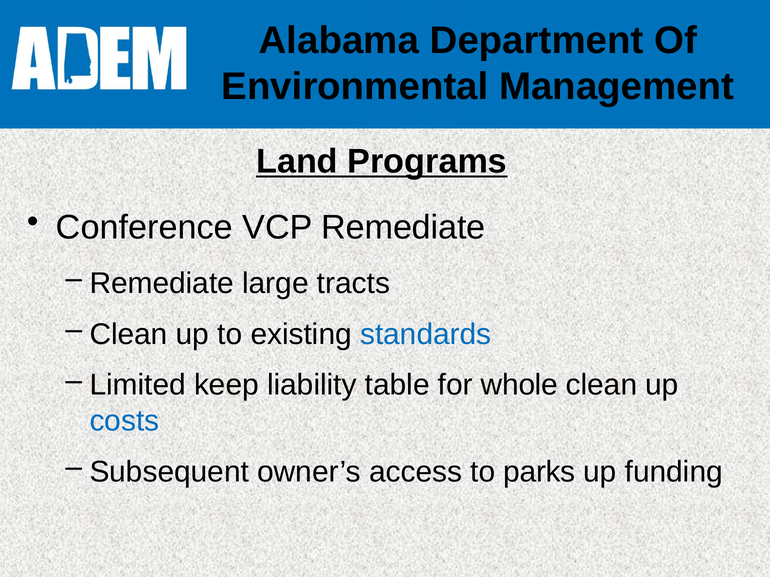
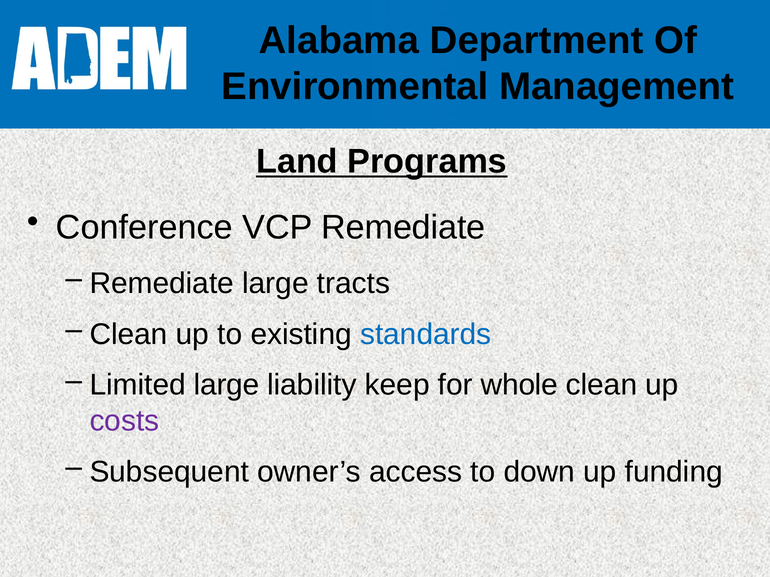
Limited keep: keep -> large
table: table -> keep
costs colour: blue -> purple
parks: parks -> down
